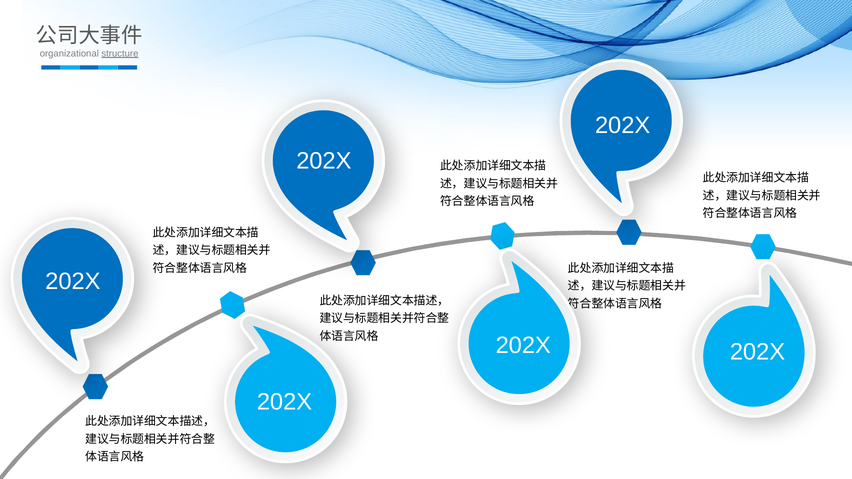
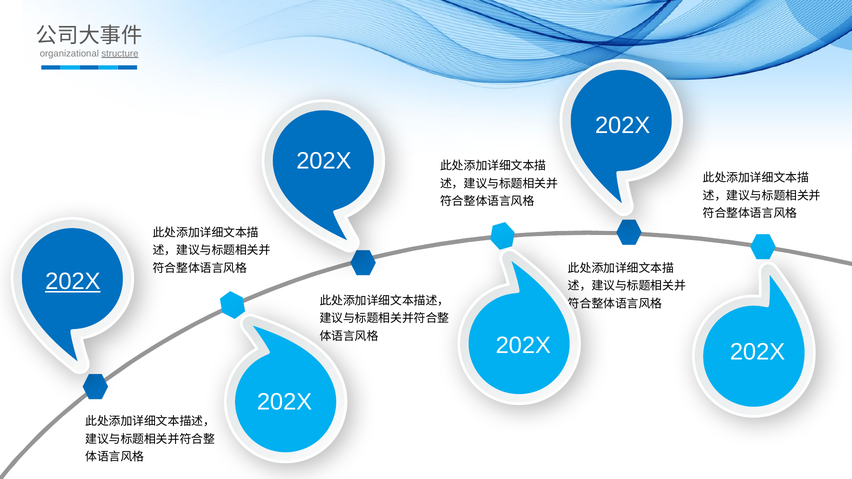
202X at (73, 282) underline: none -> present
